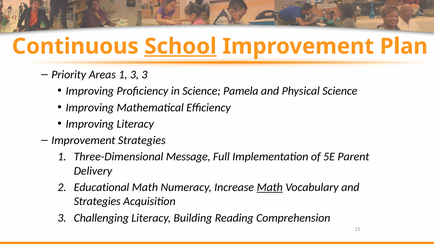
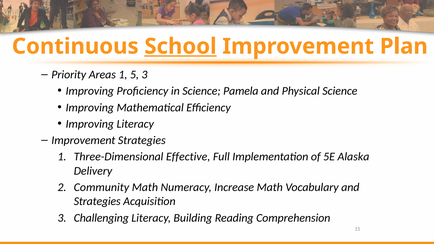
1 3: 3 -> 5
Message: Message -> Effective
Parent: Parent -> Alaska
Educational: Educational -> Community
Math at (270, 187) underline: present -> none
